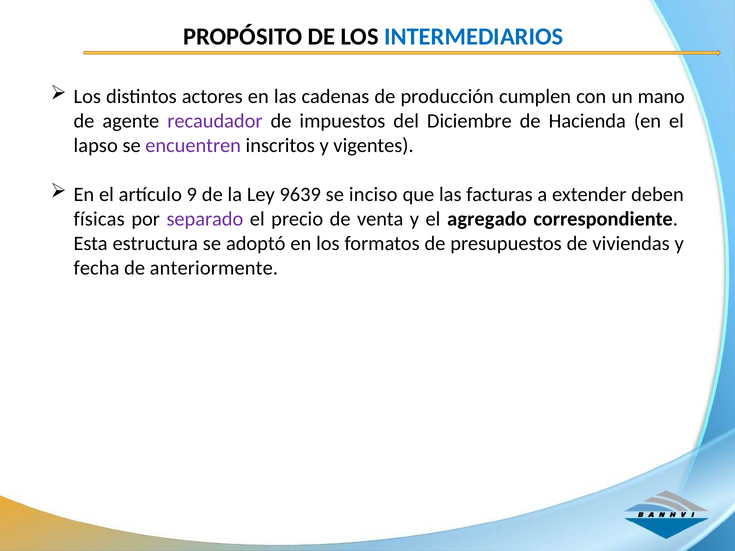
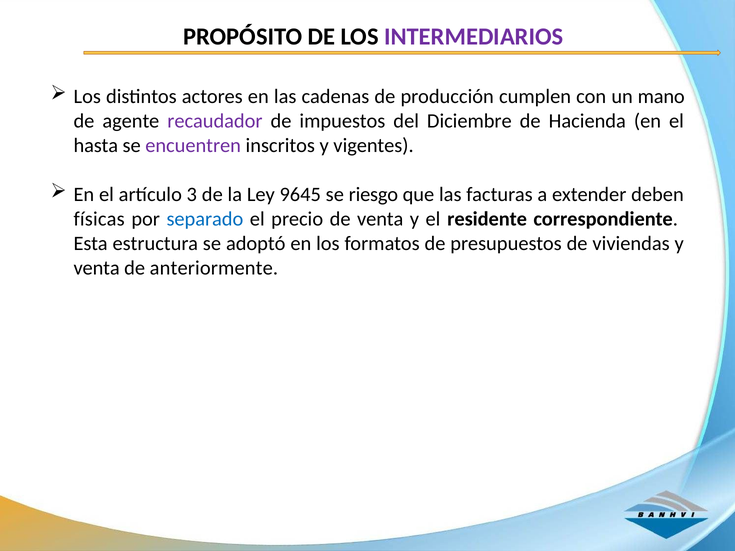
INTERMEDIARIOS colour: blue -> purple
lapso: lapso -> hasta
9: 9 -> 3
9639: 9639 -> 9645
inciso: inciso -> riesgo
separado colour: purple -> blue
agregado: agregado -> residente
fecha at (96, 268): fecha -> venta
